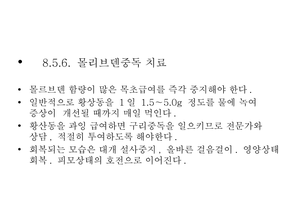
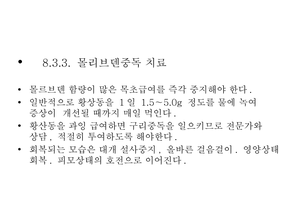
8.5.6: 8.5.6 -> 8.3.3
